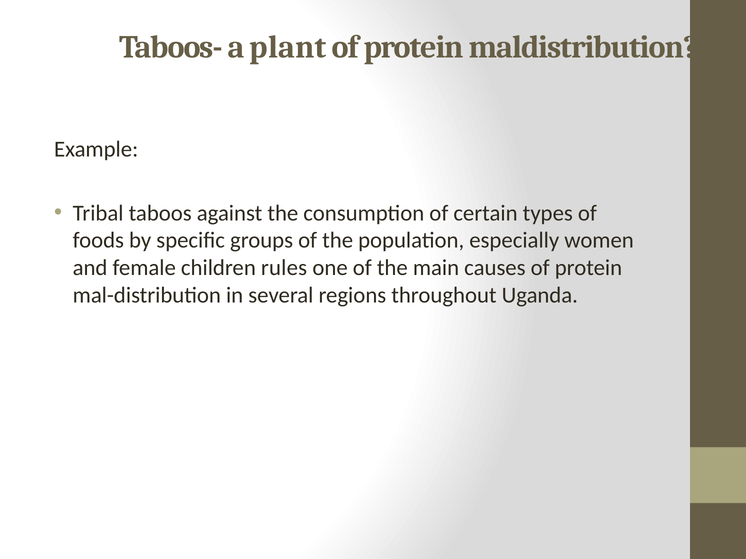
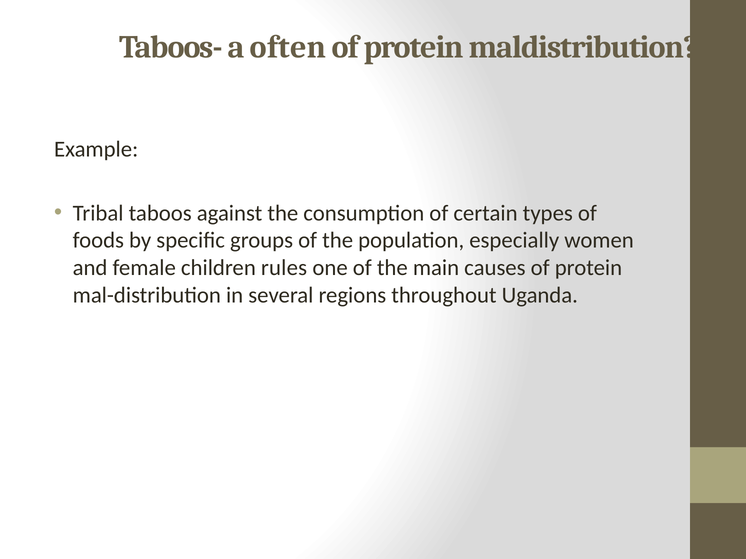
plant: plant -> often
